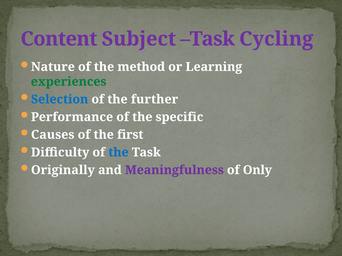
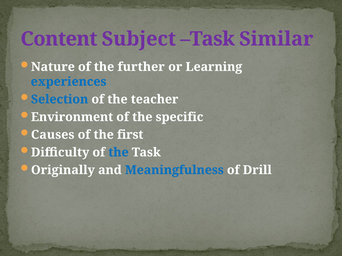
Cycling: Cycling -> Similar
method: method -> further
experiences colour: green -> blue
further: further -> teacher
Performance: Performance -> Environment
Meaningfulness colour: purple -> blue
Only: Only -> Drill
